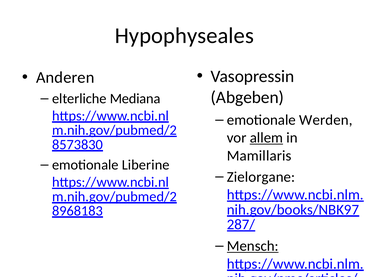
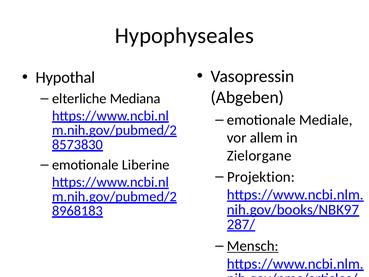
Anderen: Anderen -> Hypothal
Werden: Werden -> Mediale
allem underline: present -> none
Mamillaris: Mamillaris -> Zielorgane
Zielorgane: Zielorgane -> Projektion
